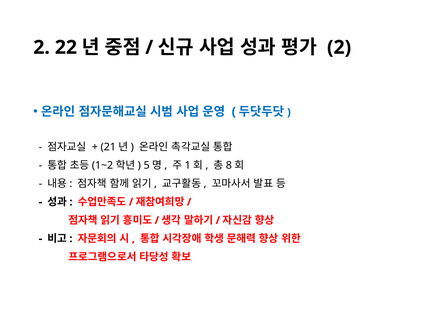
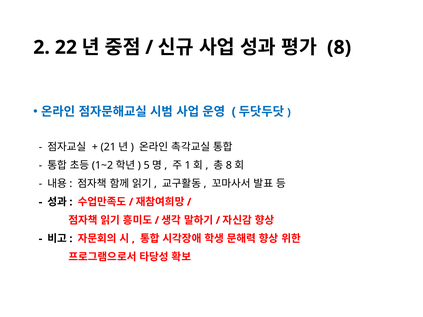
2 at (339, 47): 2 -> 8
